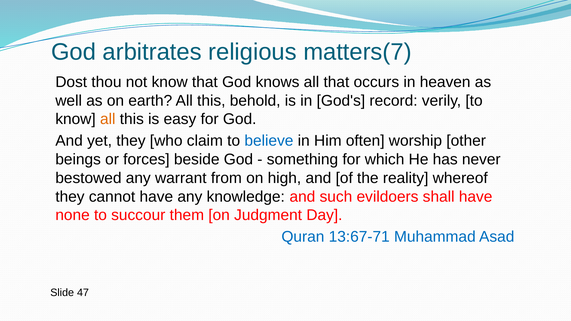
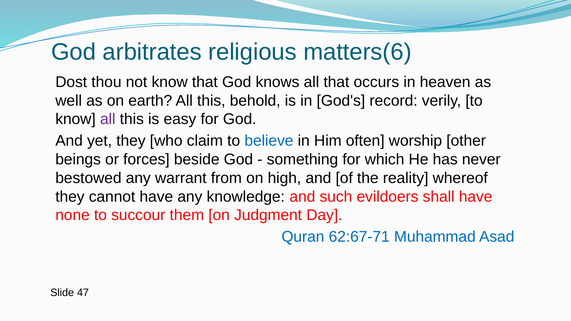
matters(7: matters(7 -> matters(6
all at (108, 119) colour: orange -> purple
13:67-71: 13:67-71 -> 62:67-71
